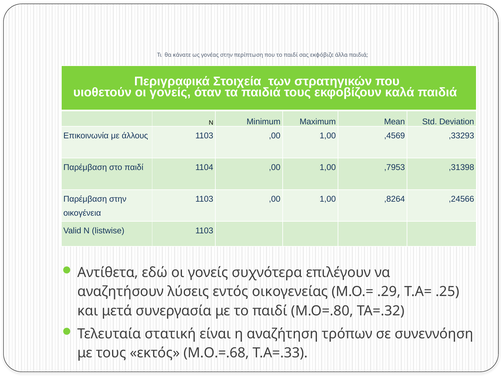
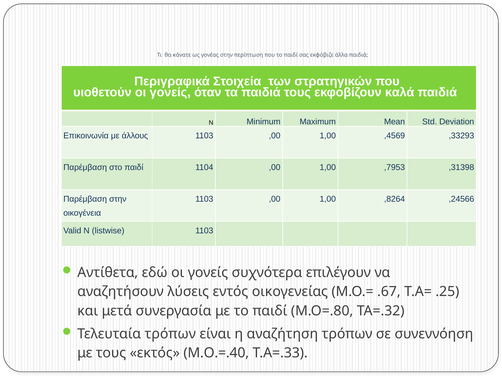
.29: .29 -> .67
Τελευταία στατική: στατική -> τρόπων
Μ.Ο.=.68: Μ.Ο.=.68 -> Μ.Ο.=.40
